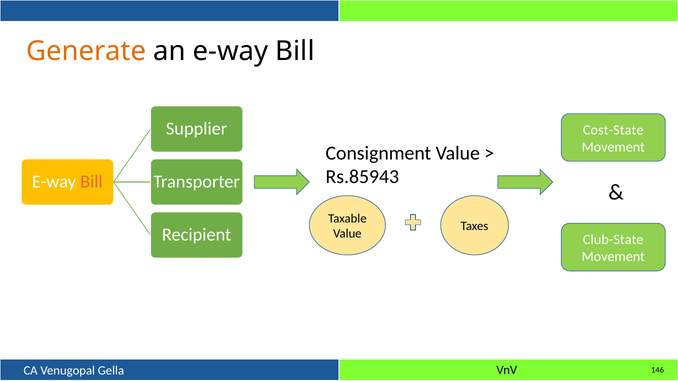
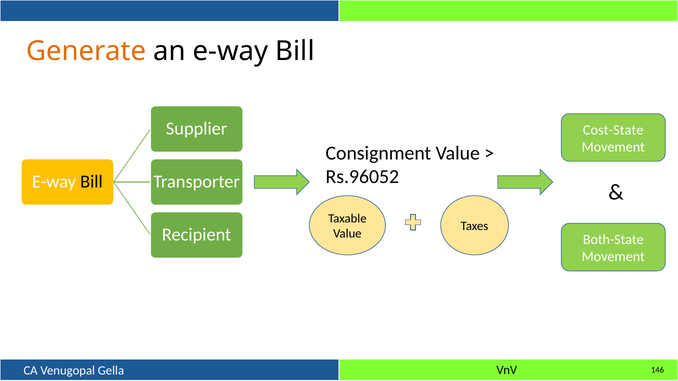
Rs.85943: Rs.85943 -> Rs.96052
Bill at (91, 182) colour: orange -> black
Club-State: Club-State -> Both-State
